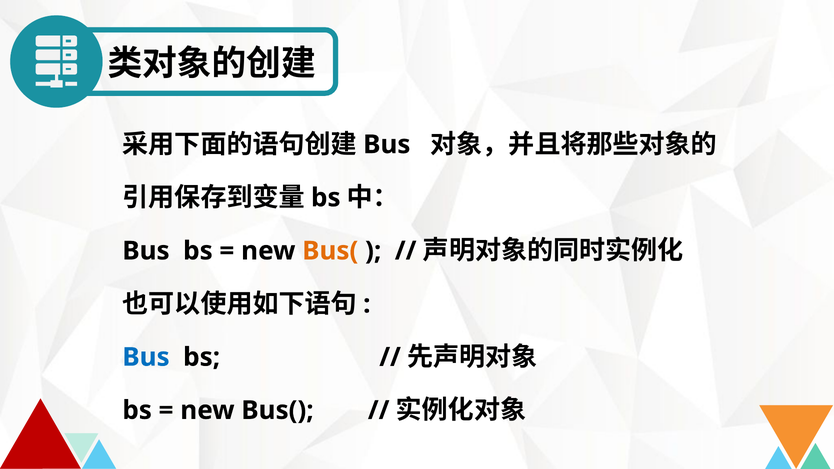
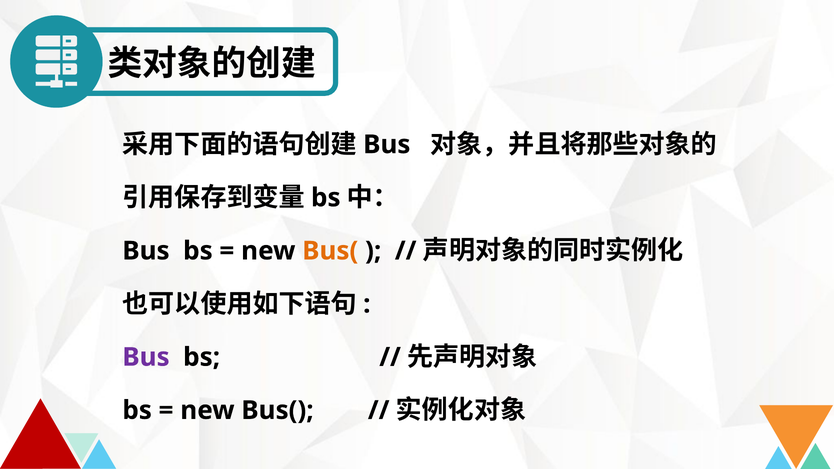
Bus at (146, 357) colour: blue -> purple
